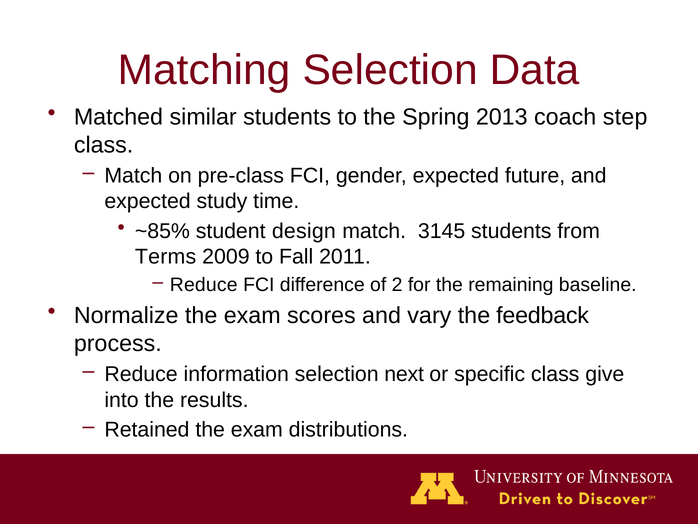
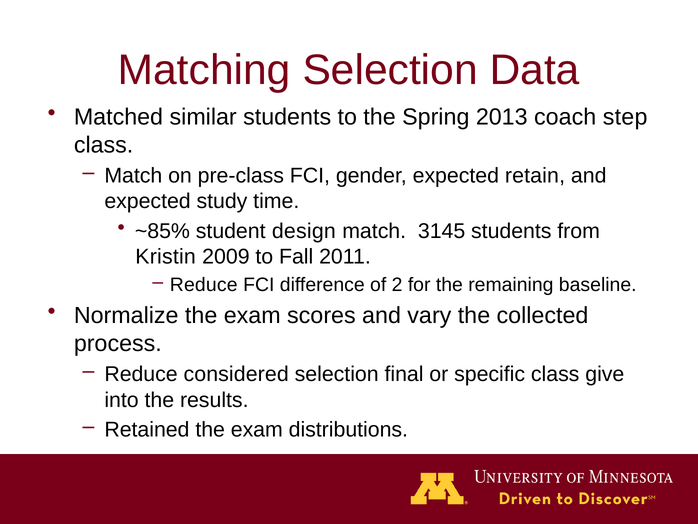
future: future -> retain
Terms: Terms -> Kristin
feedback: feedback -> collected
information: information -> considered
next: next -> final
